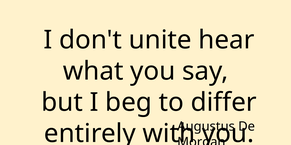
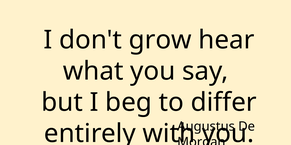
unite: unite -> grow
